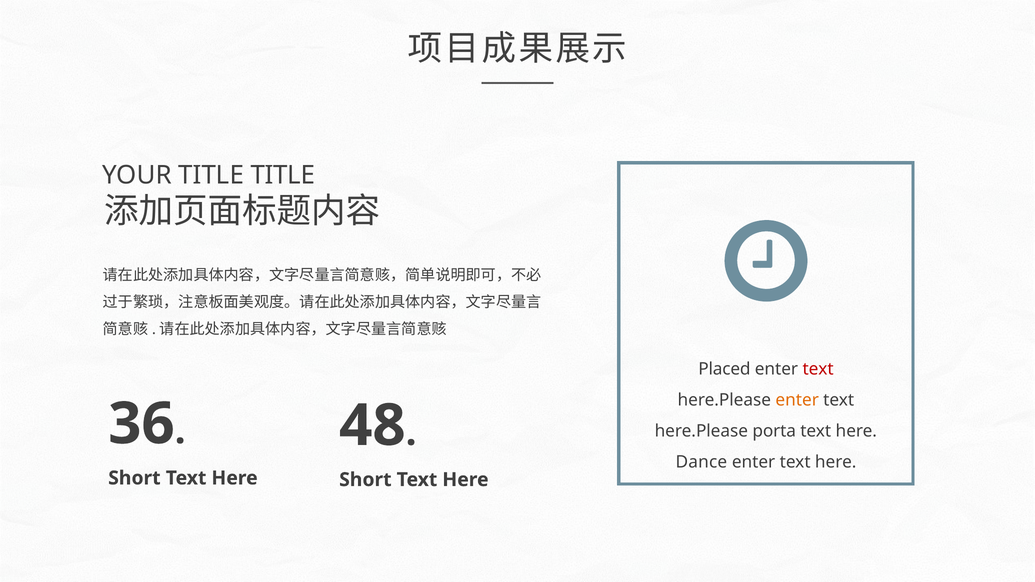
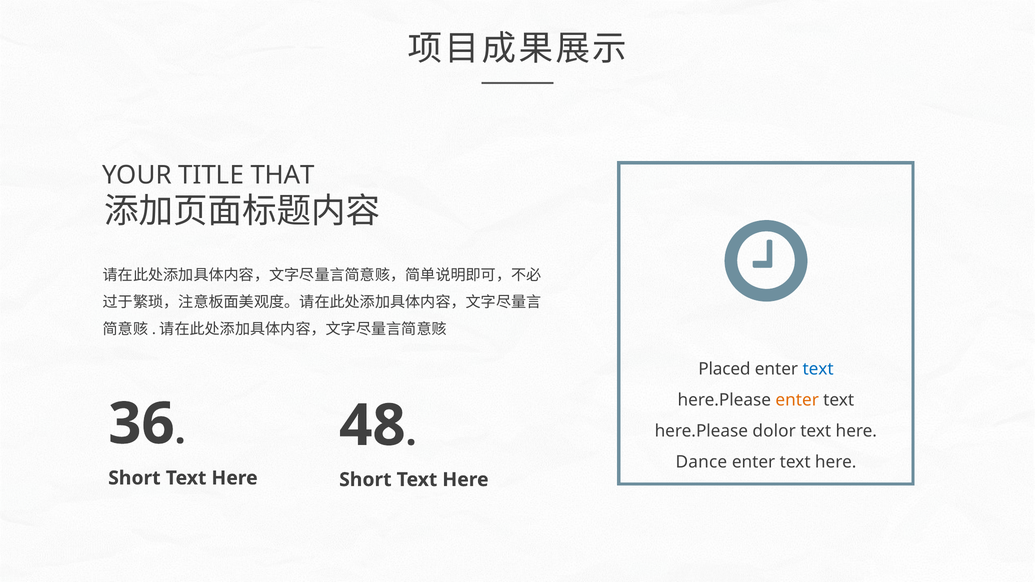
TITLE TITLE: TITLE -> THAT
text at (818, 369) colour: red -> blue
porta: porta -> dolor
